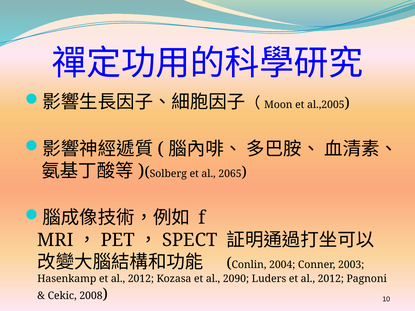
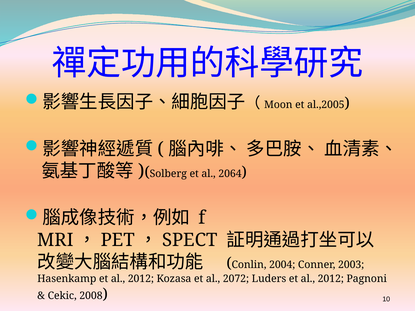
2065: 2065 -> 2064
2090: 2090 -> 2072
